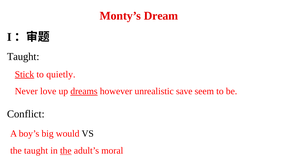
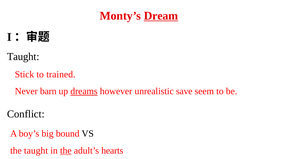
Dream underline: none -> present
Stick underline: present -> none
quietly: quietly -> trained
love: love -> barn
would: would -> bound
moral: moral -> hearts
